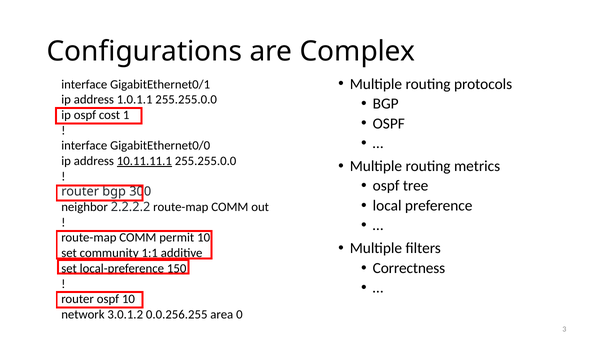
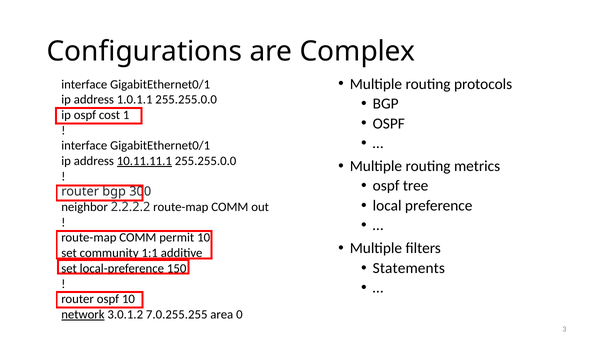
GigabitEthernet0/0 at (160, 146): GigabitEthernet0/0 -> GigabitEthernet0/1
Correctness: Correctness -> Statements
network underline: none -> present
0.0.256.255: 0.0.256.255 -> 7.0.255.255
